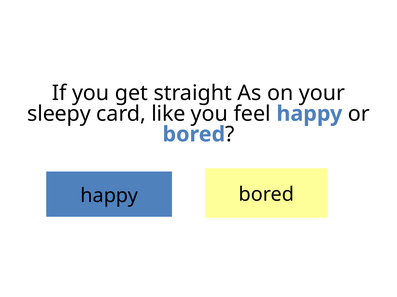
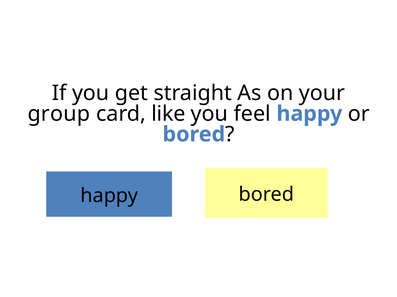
sleepy: sleepy -> group
